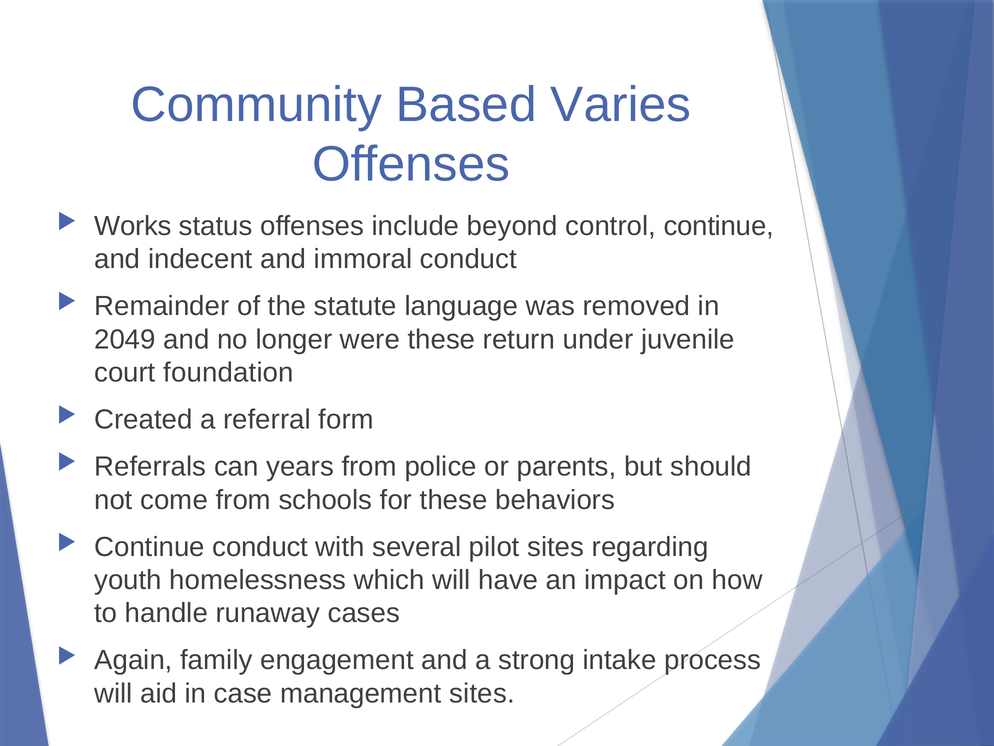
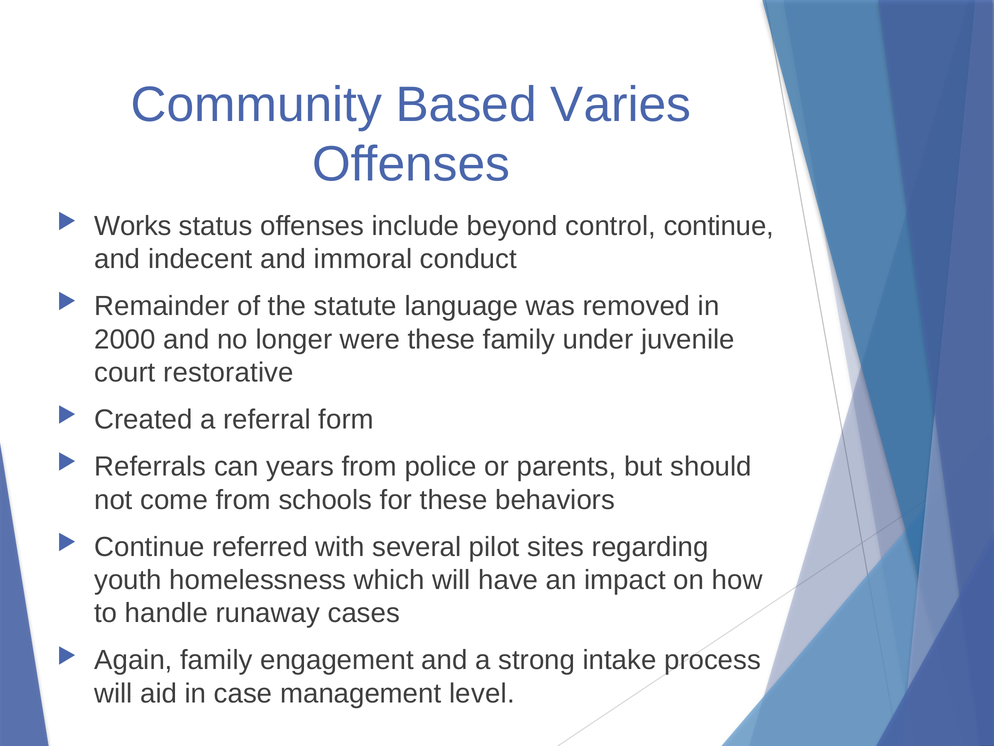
2049: 2049 -> 2000
these return: return -> family
foundation: foundation -> restorative
Continue conduct: conduct -> referred
management sites: sites -> level
